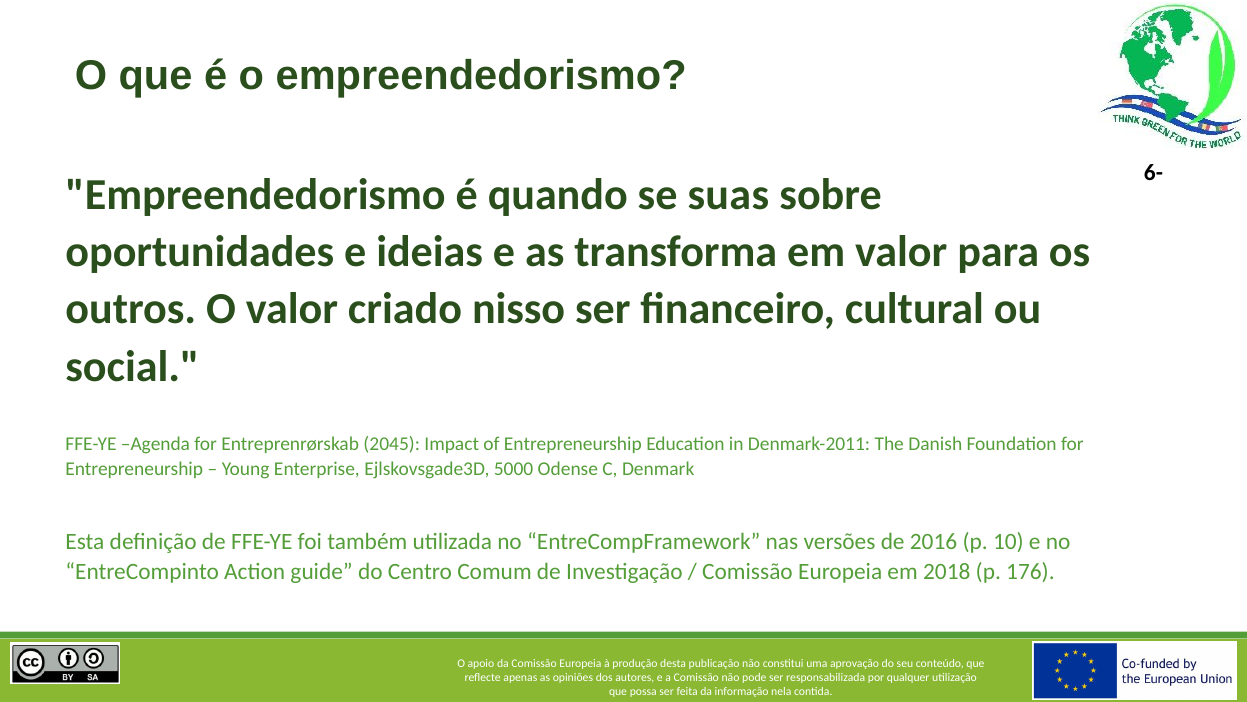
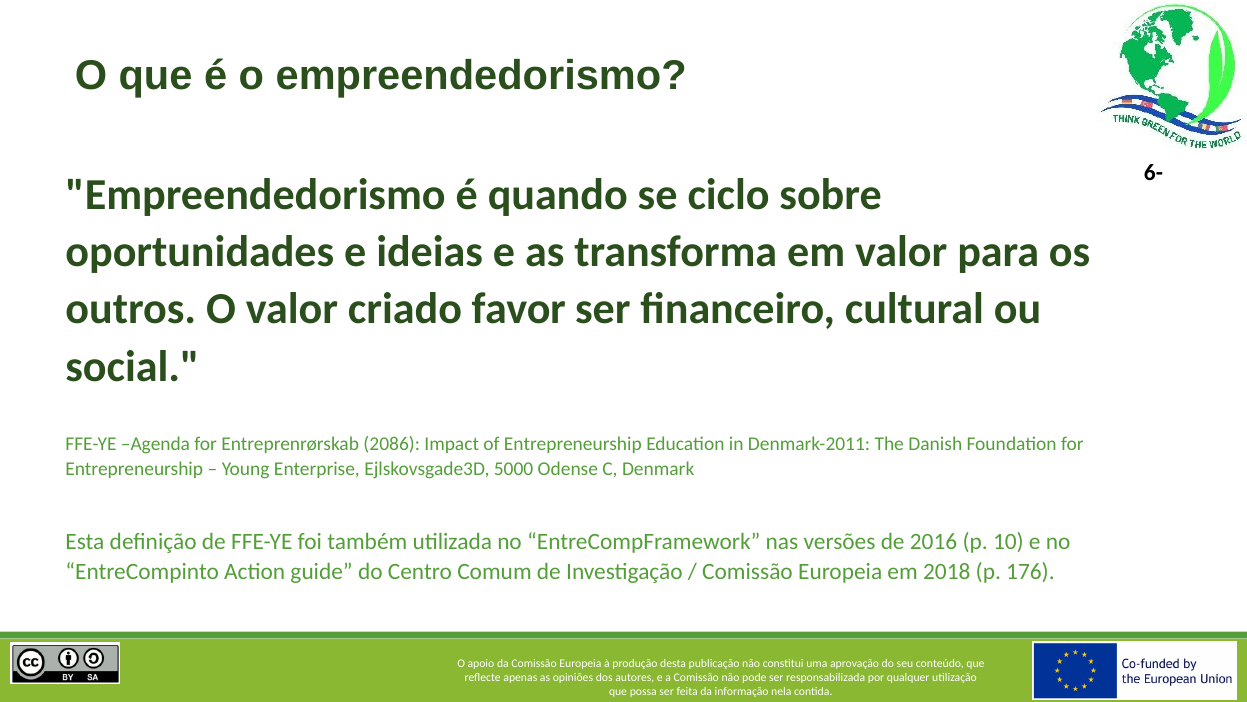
suas: suas -> ciclo
nisso: nisso -> favor
2045: 2045 -> 2086
